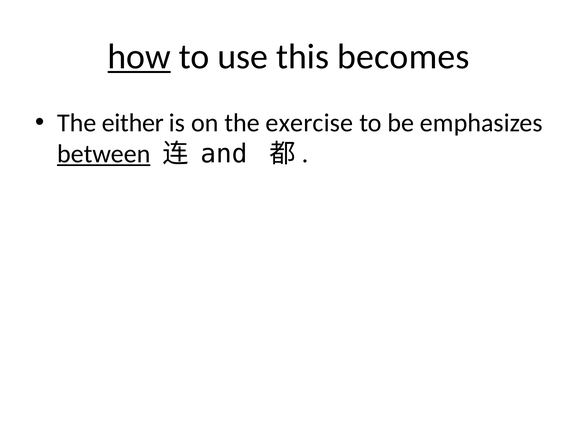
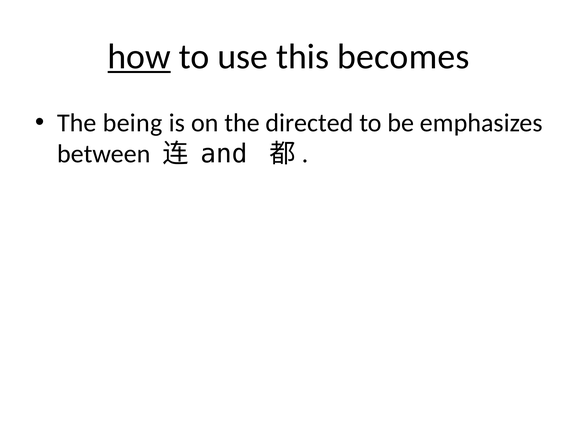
either: either -> being
exercise: exercise -> directed
between underline: present -> none
